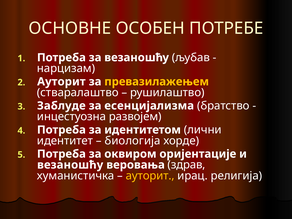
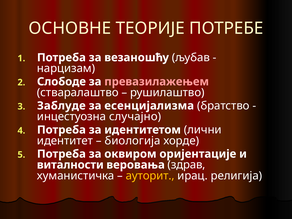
ОСОБЕН: ОСОБЕН -> ТЕОРИЈЕ
Ауторит at (61, 82): Ауторит -> Слободе
превазилажењем colour: yellow -> pink
развојем: развојем -> случајно
везаношћу at (70, 165): везаношћу -> виталности
